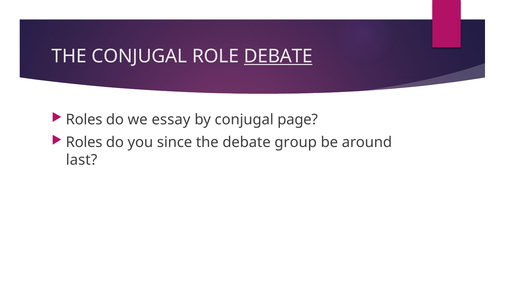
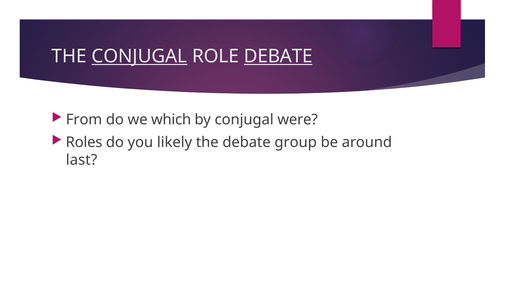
CONJUGAL at (139, 56) underline: none -> present
Roles at (84, 120): Roles -> From
essay: essay -> which
page: page -> were
since: since -> likely
